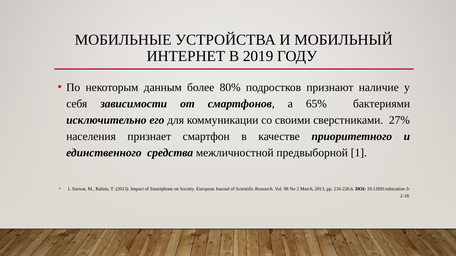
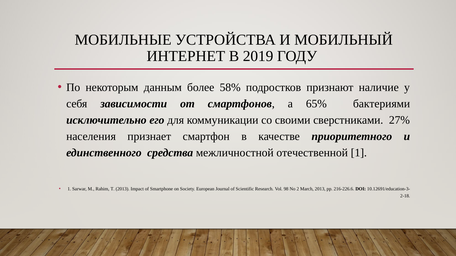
80%: 80% -> 58%
предвыборной: предвыборной -> отечественной
